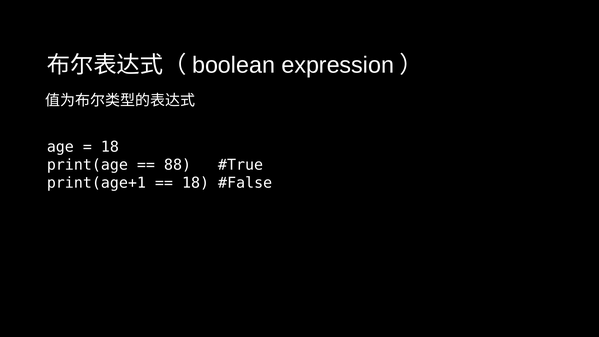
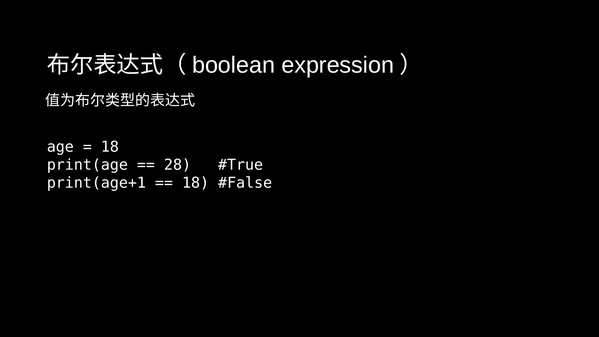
88: 88 -> 28
